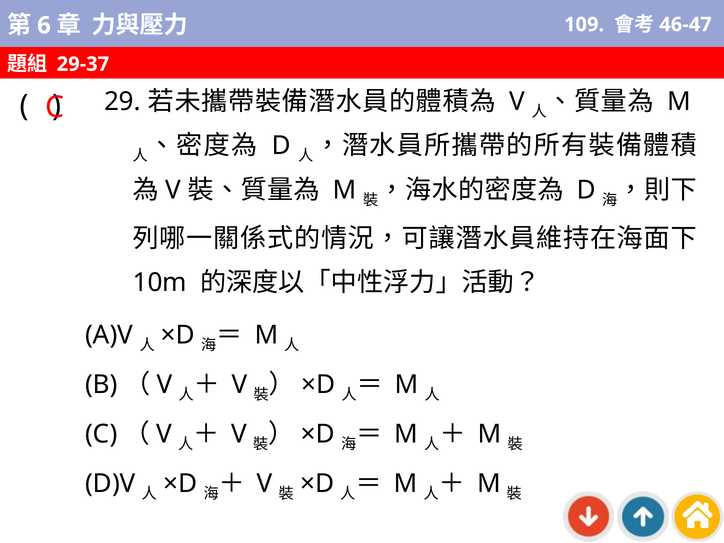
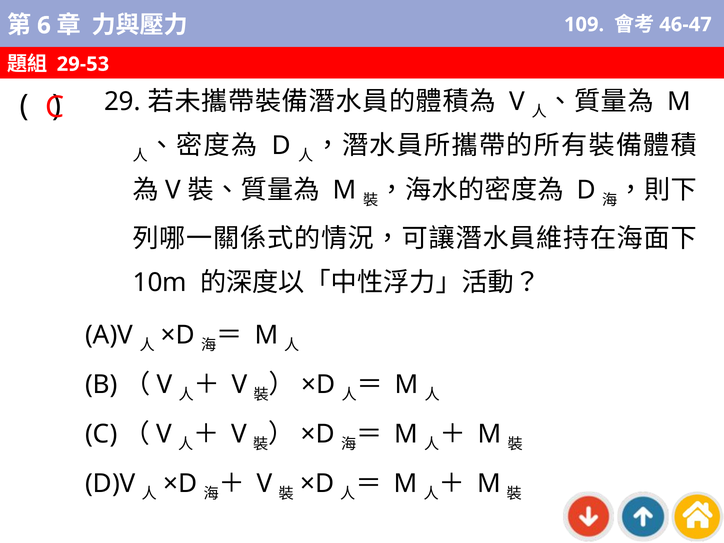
29-37: 29-37 -> 29-53
